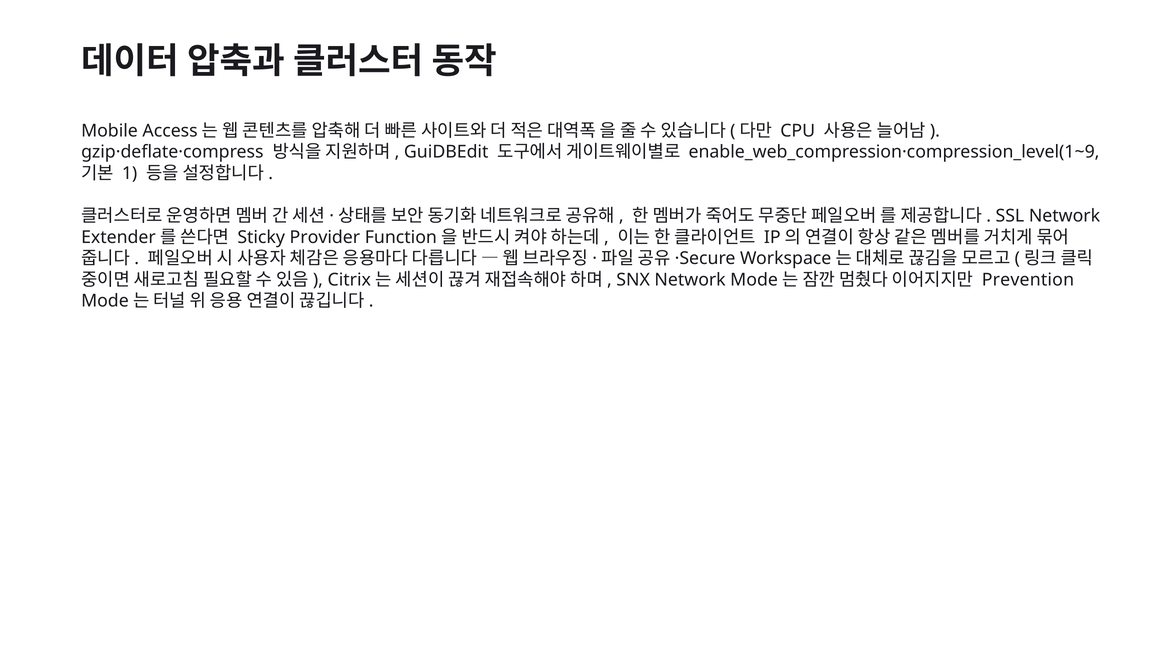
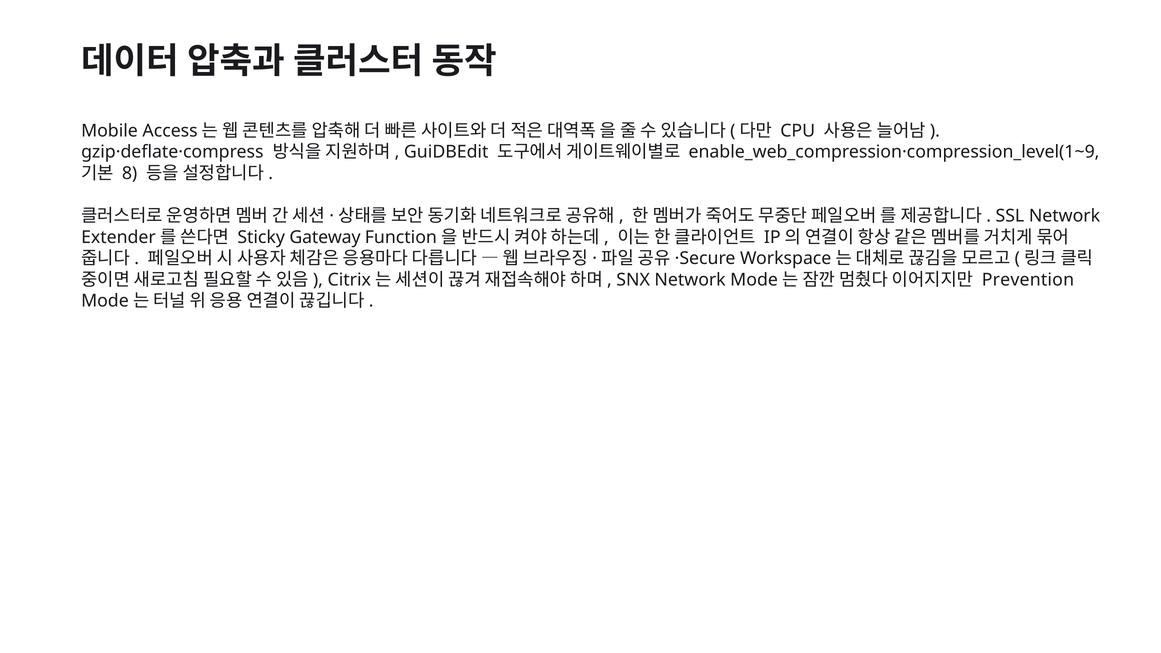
1: 1 -> 8
Provider: Provider -> Gateway
